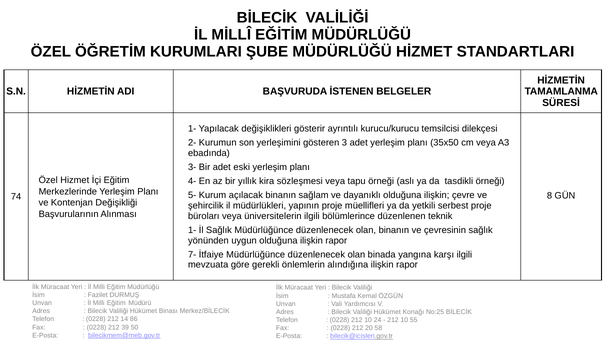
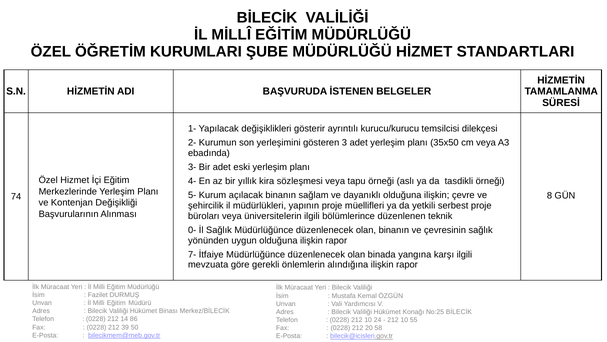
1- at (192, 230): 1- -> 0-
